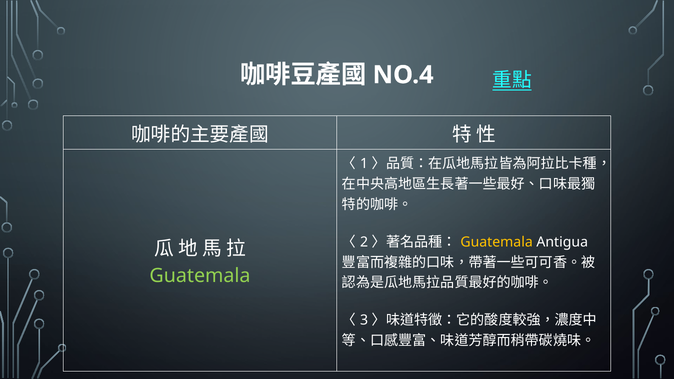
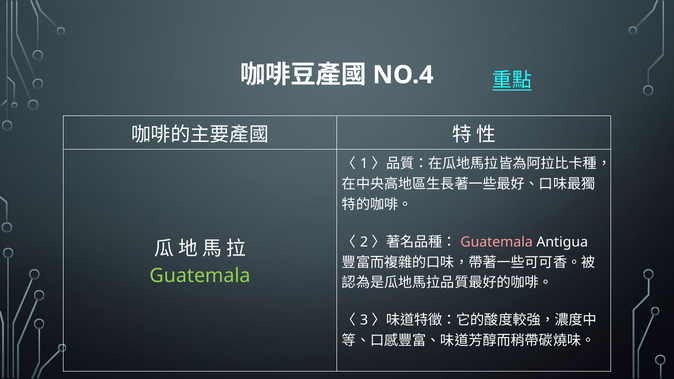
Guatemala at (497, 242) colour: yellow -> pink
